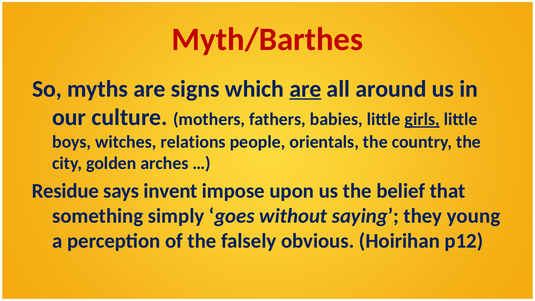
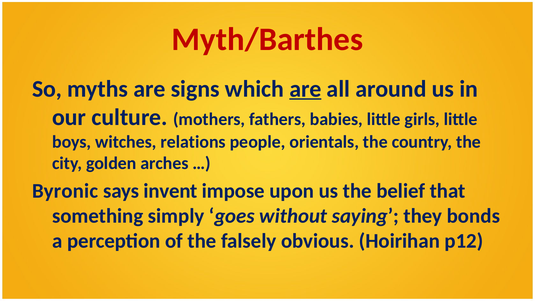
girls underline: present -> none
Residue: Residue -> Byronic
young: young -> bonds
